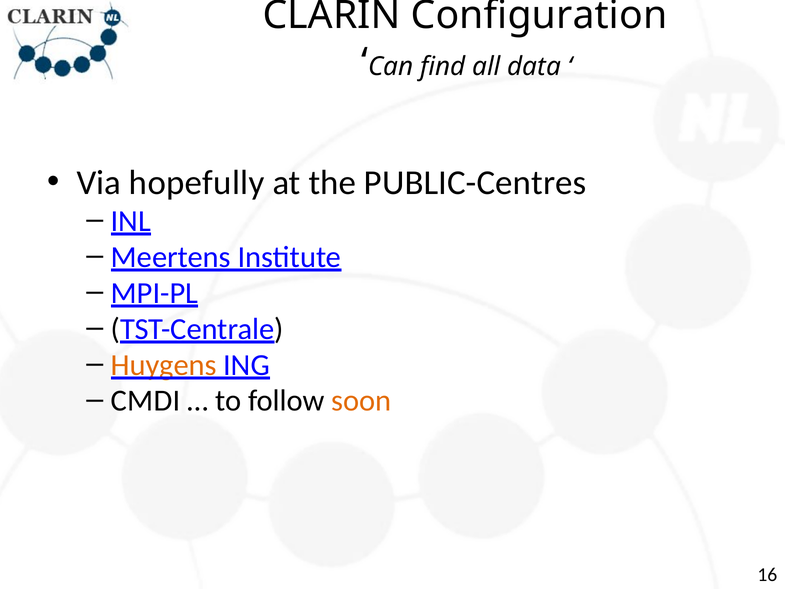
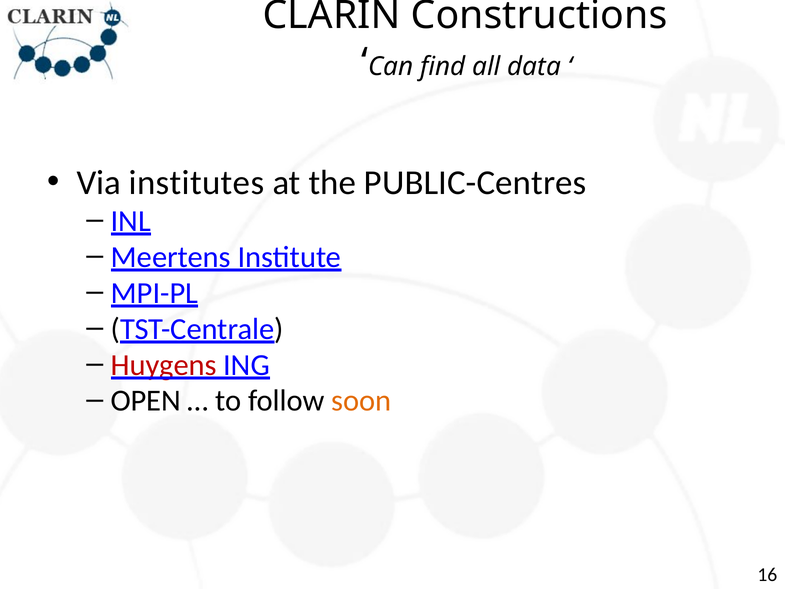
Configuration: Configuration -> Constructions
hopefully: hopefully -> institutes
Huygens colour: orange -> red
CMDI: CMDI -> OPEN
